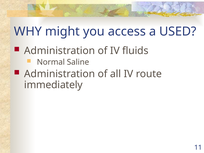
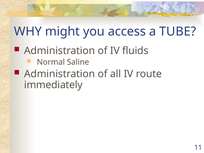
USED: USED -> TUBE
